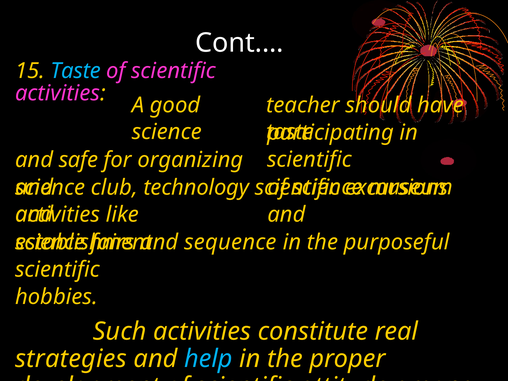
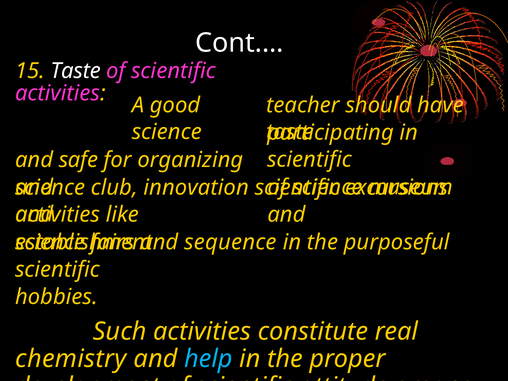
Taste at (76, 71) colour: light blue -> white
technology: technology -> innovation
strategies: strategies -> chemistry
